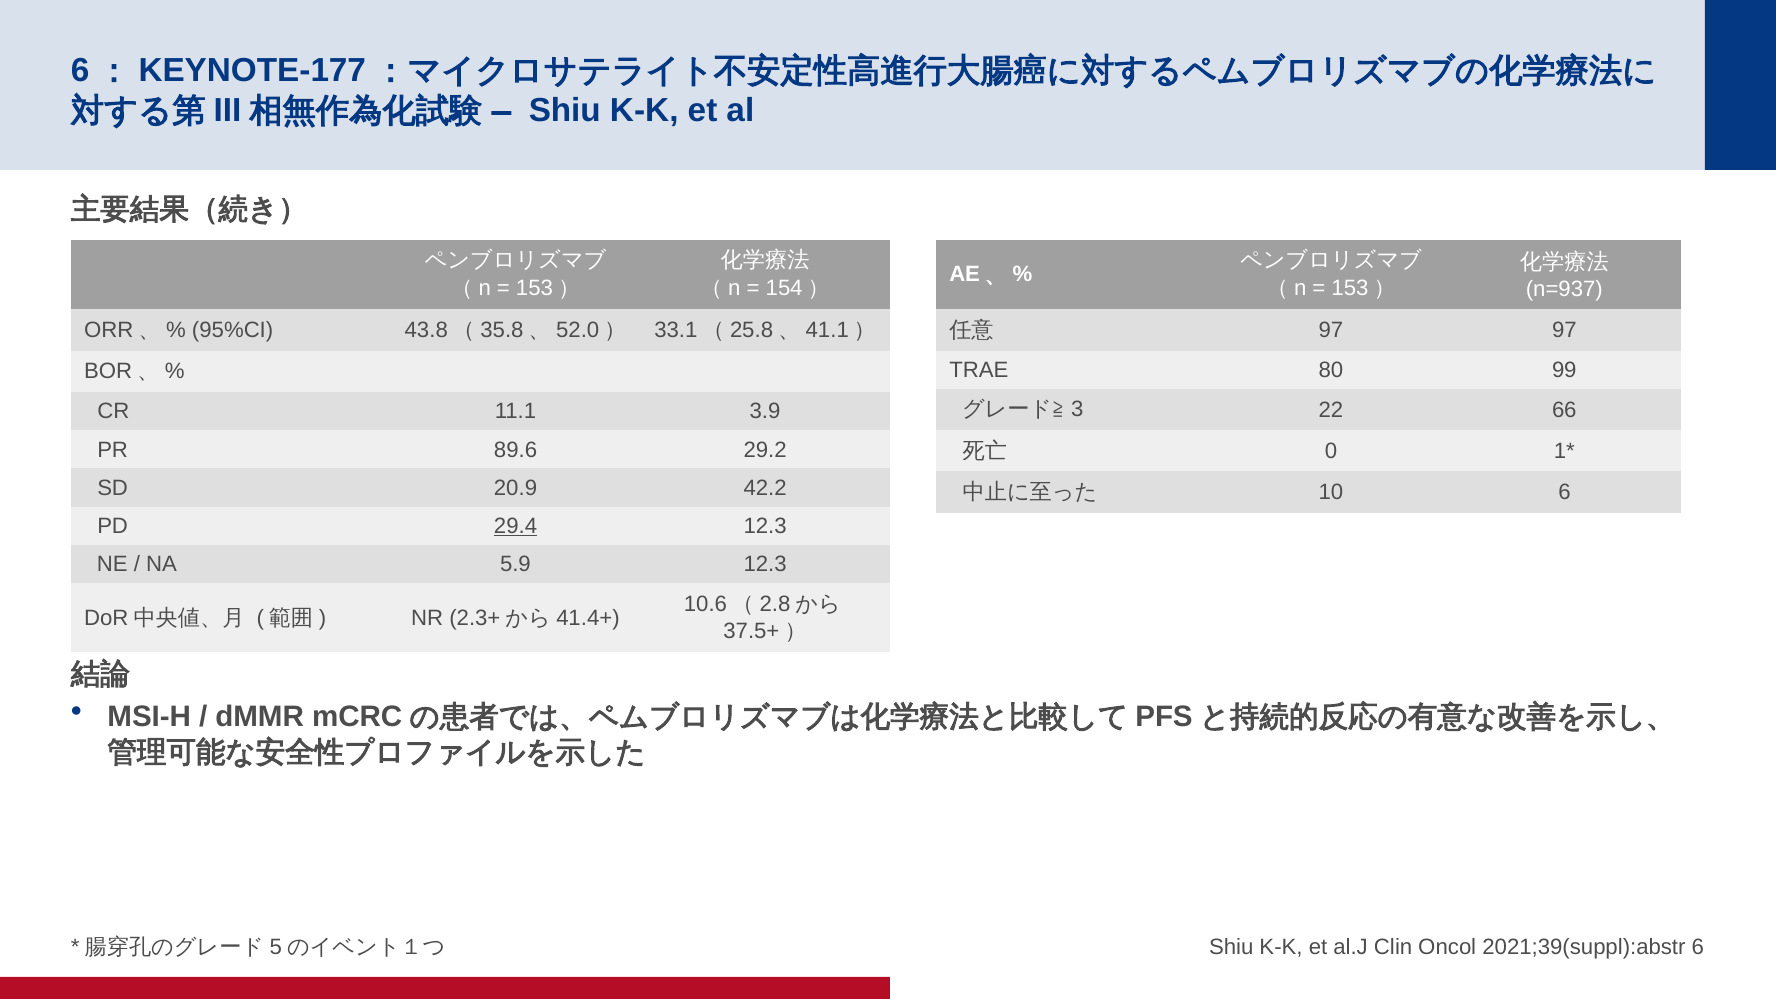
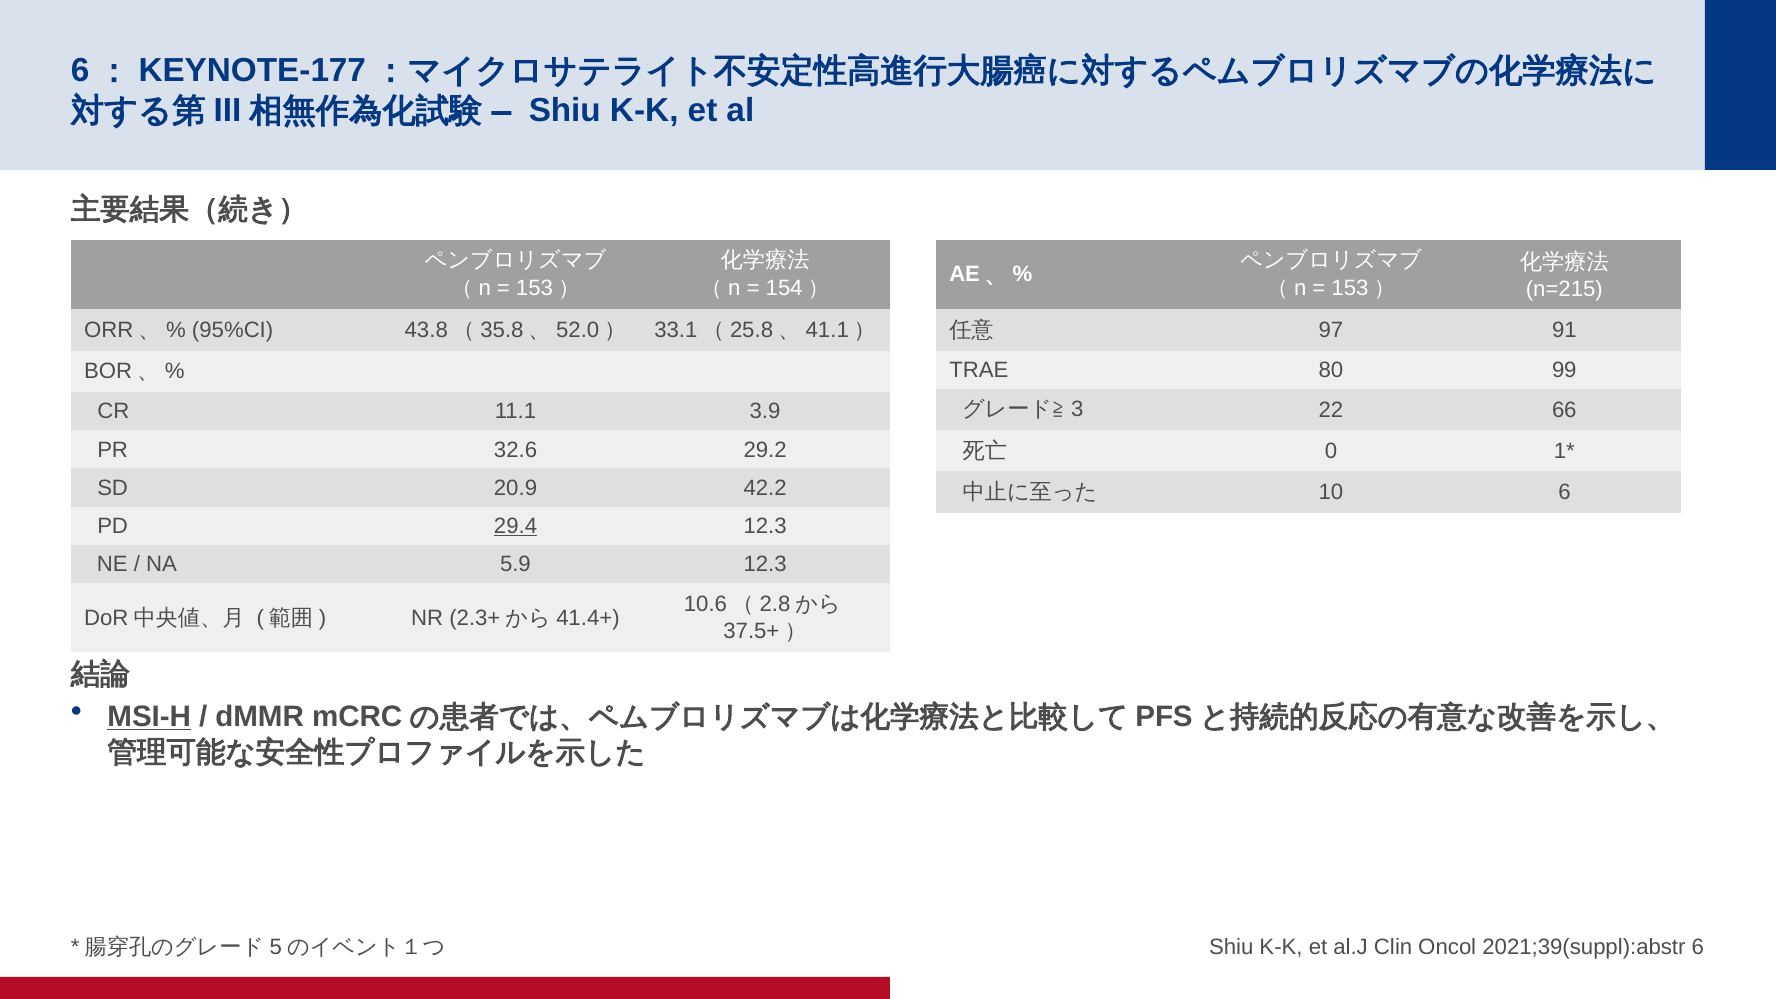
n=937: n=937 -> n=215
97 97: 97 -> 91
89.6: 89.6 -> 32.6
MSI-H underline: none -> present
